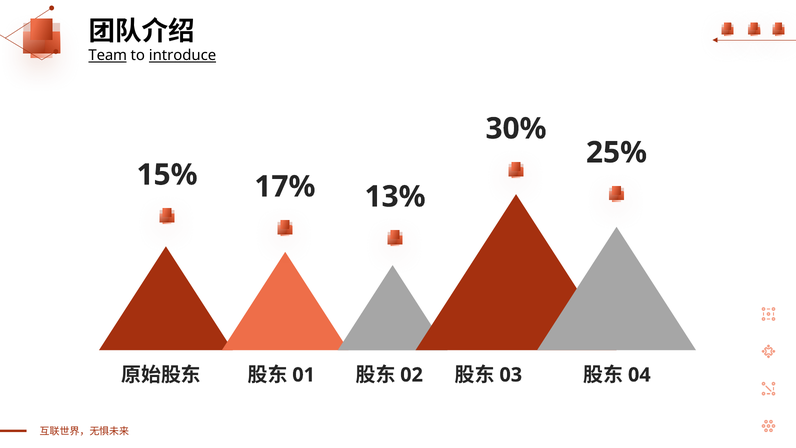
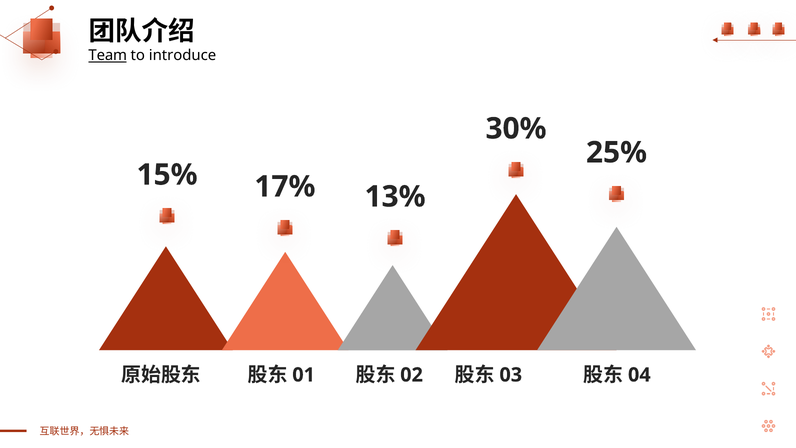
introduce underline: present -> none
